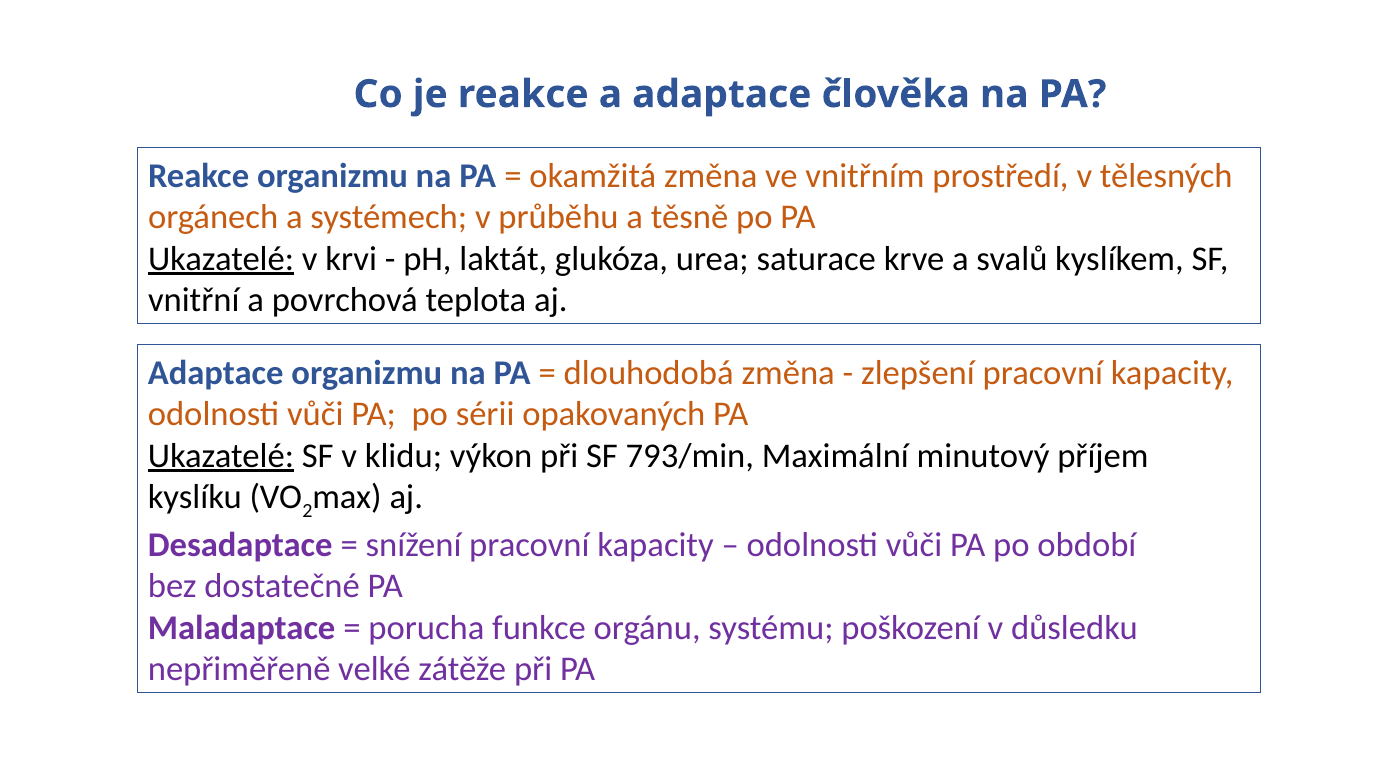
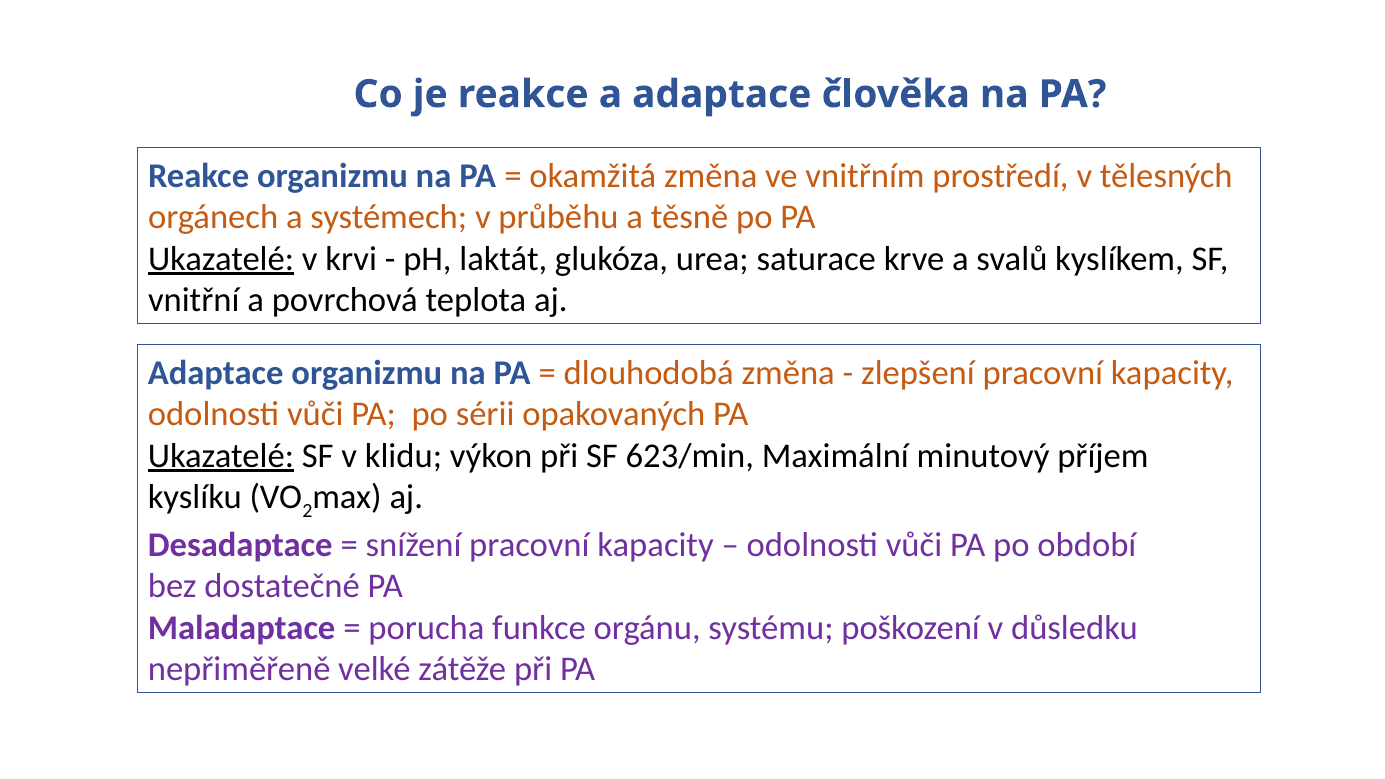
793/min: 793/min -> 623/min
